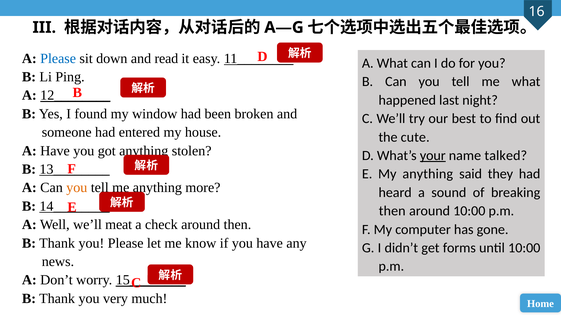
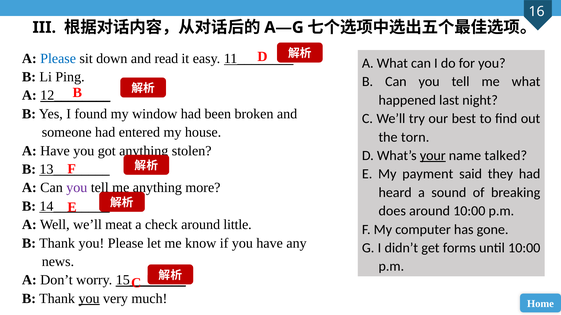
cute: cute -> torn
My anything: anything -> payment
you at (77, 188) colour: orange -> purple
then at (392, 211): then -> does
around then: then -> little
you at (89, 299) underline: none -> present
